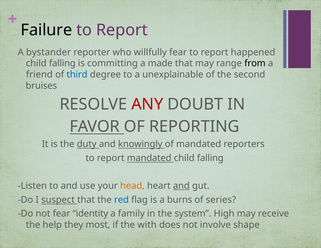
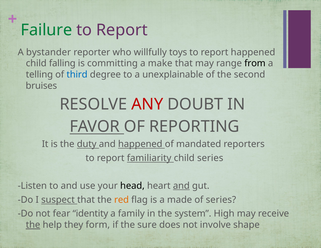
Failure colour: black -> green
willfully fear: fear -> toys
made: made -> make
friend: friend -> telling
and knowingly: knowingly -> happened
report mandated: mandated -> familiarity
falling at (210, 158): falling -> series
head colour: orange -> black
red colour: blue -> orange
burns: burns -> made
the at (33, 225) underline: none -> present
most: most -> form
with: with -> sure
